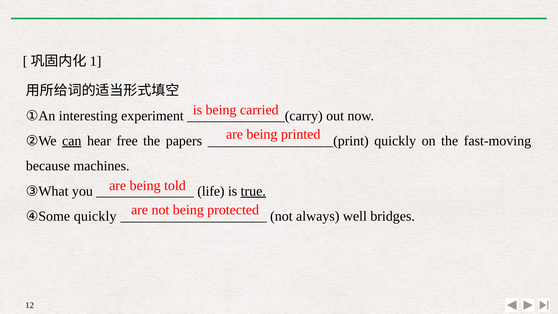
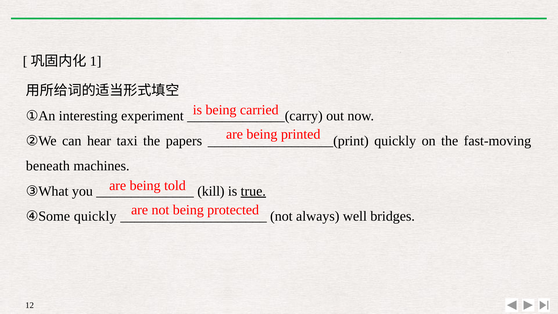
can underline: present -> none
free: free -> taxi
because: because -> beneath
life: life -> kill
